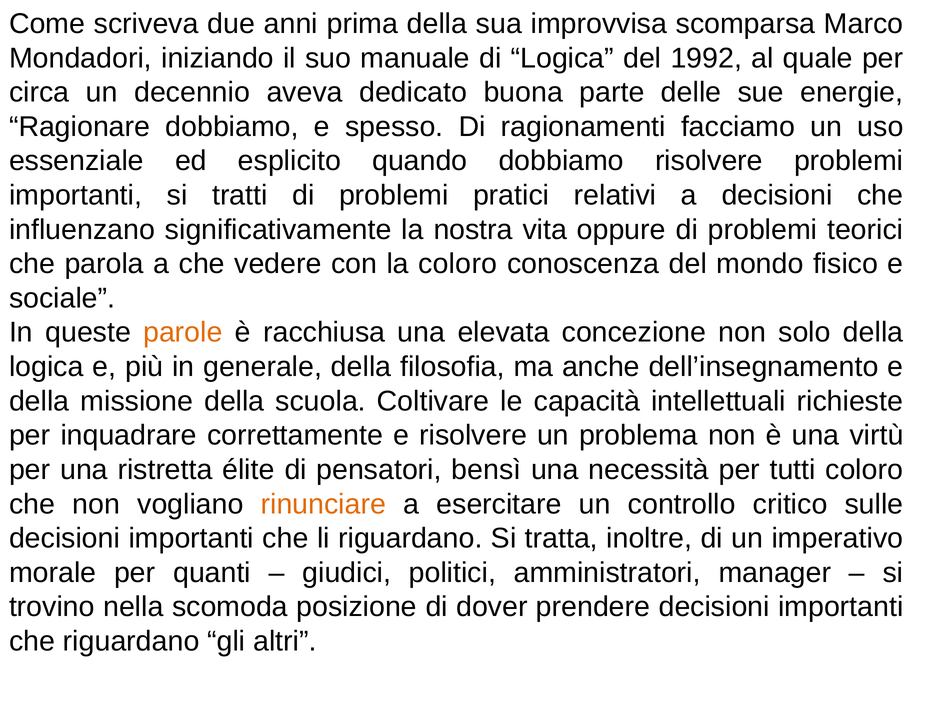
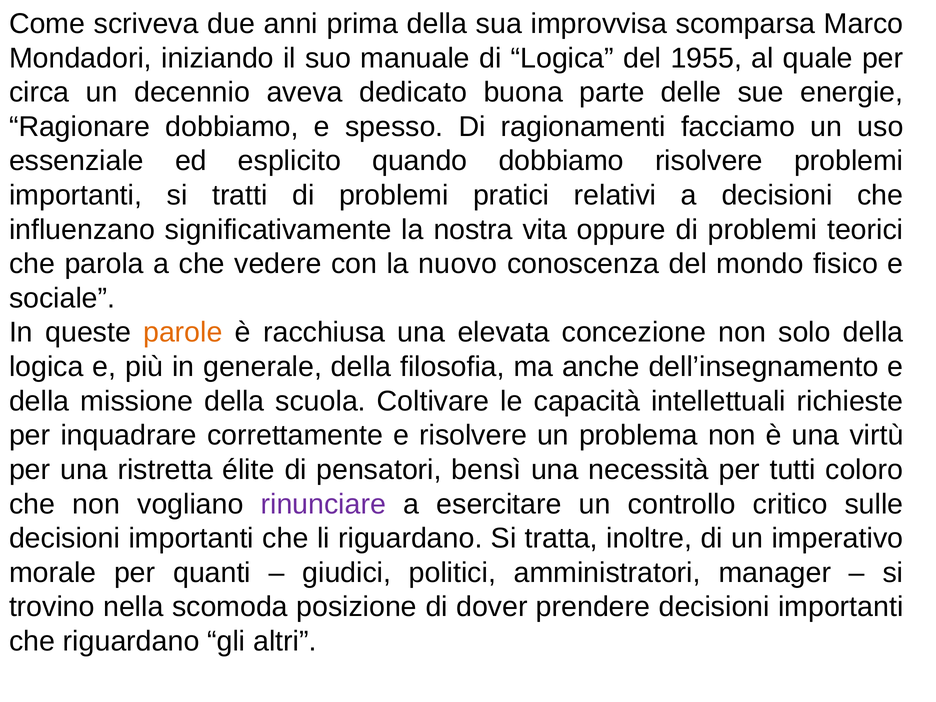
1992: 1992 -> 1955
la coloro: coloro -> nuovo
rinunciare colour: orange -> purple
